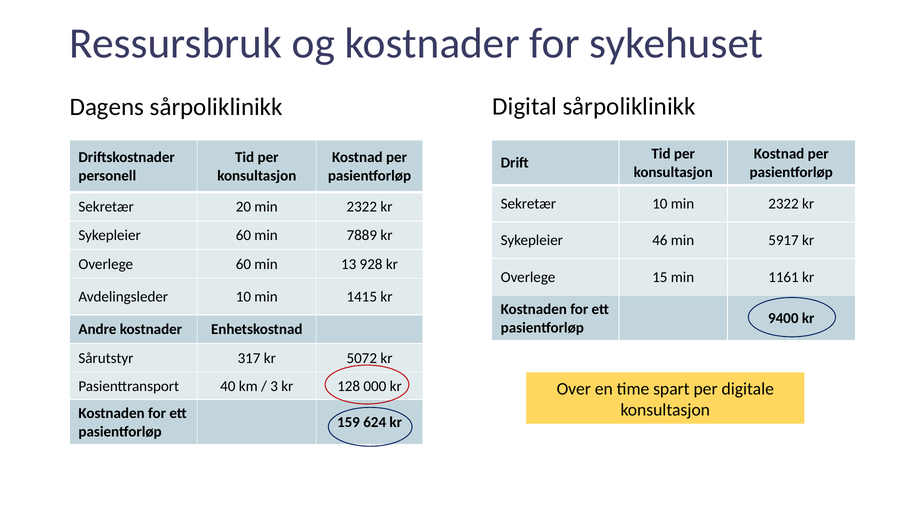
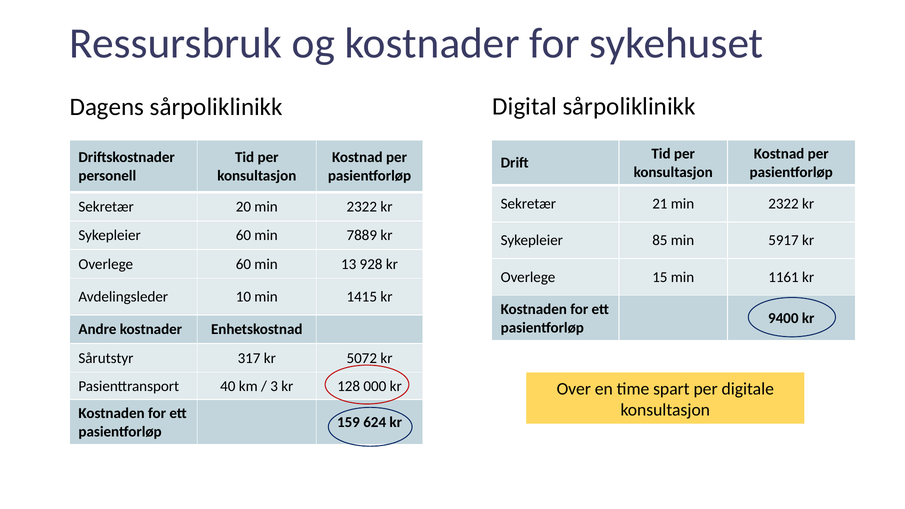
Sekretær 10: 10 -> 21
46: 46 -> 85
